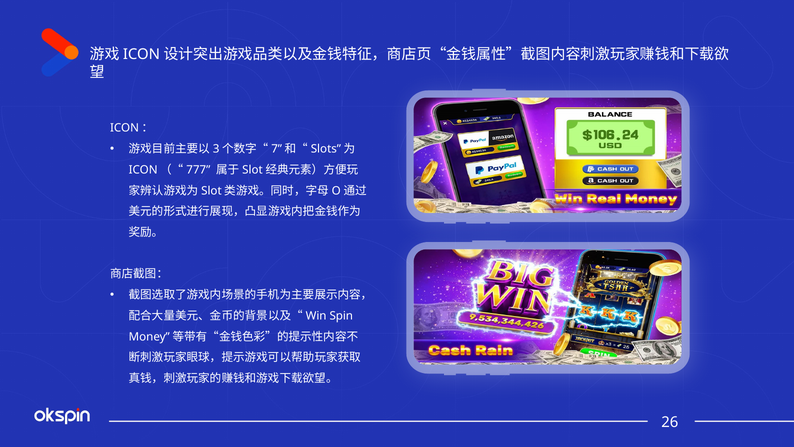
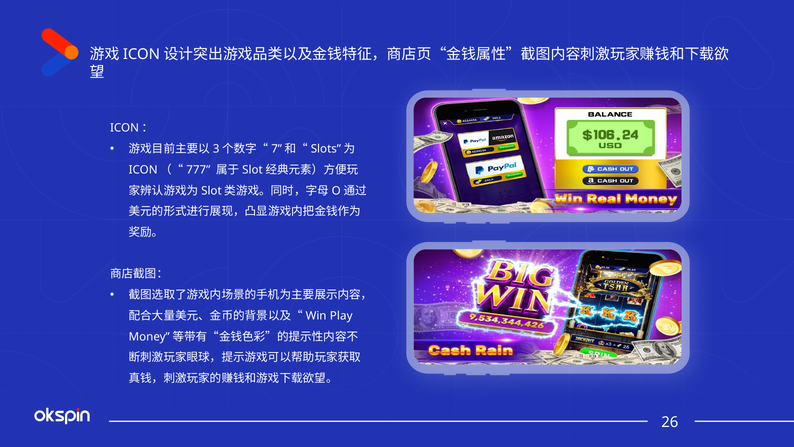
Spin: Spin -> Play
